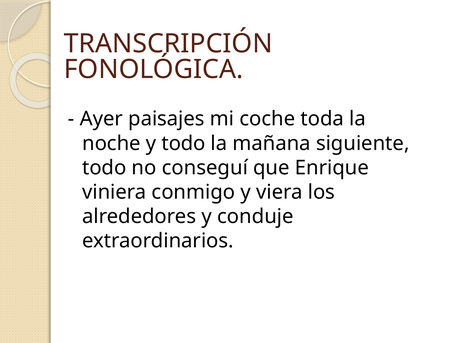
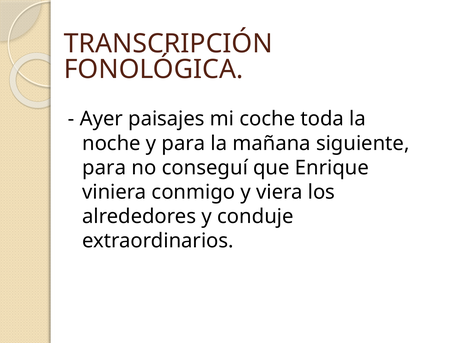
y todo: todo -> para
todo at (104, 168): todo -> para
